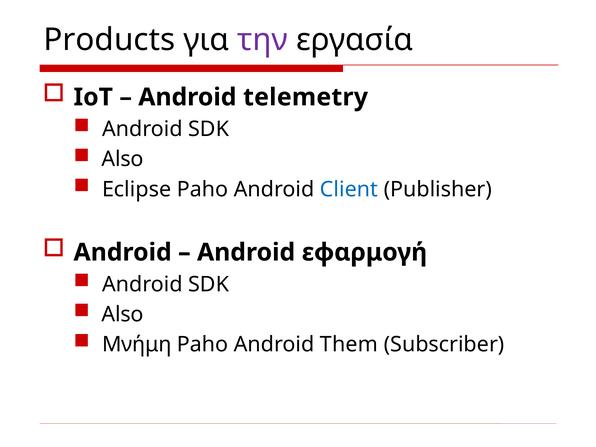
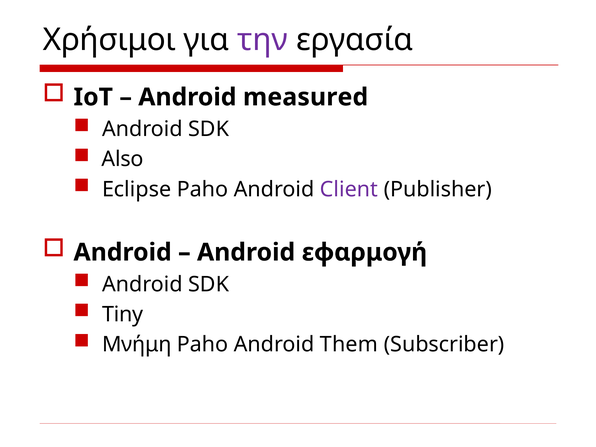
Products: Products -> Xρήσιμοι
telemetry: telemetry -> measured
Client colour: blue -> purple
Also at (123, 314): Also -> Tiny
